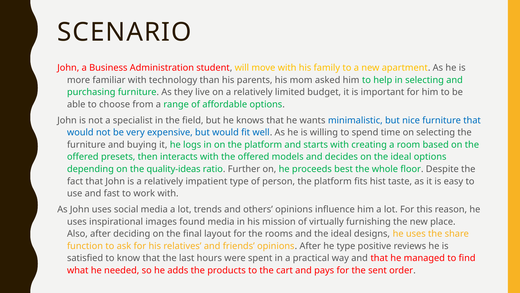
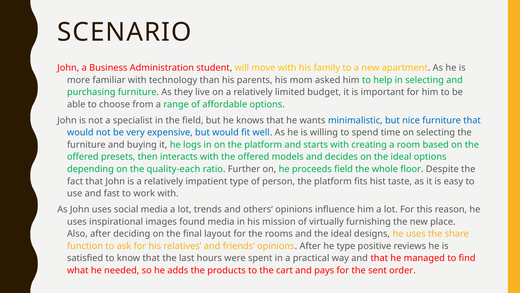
quality-ideas: quality-ideas -> quality-each
proceeds best: best -> field
